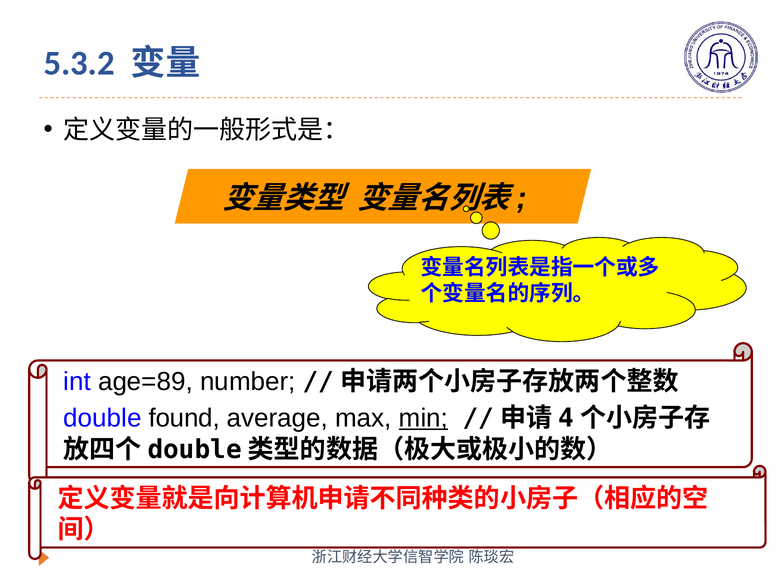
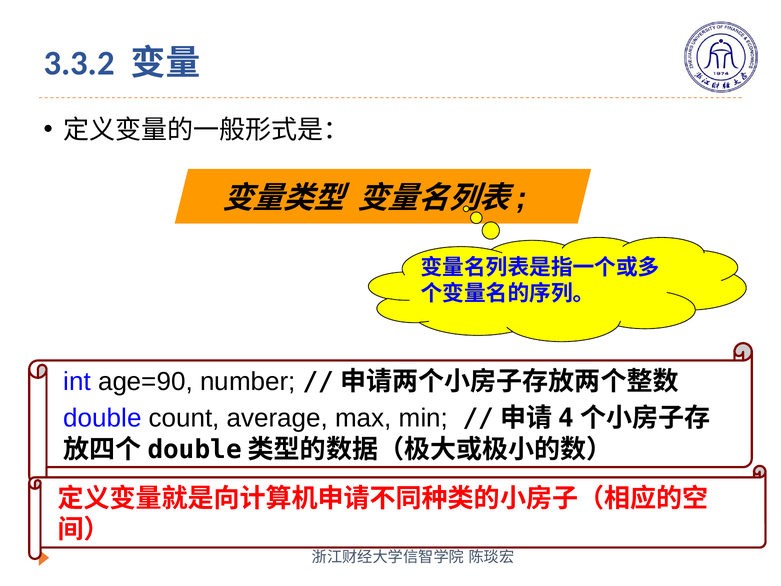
5.3.2: 5.3.2 -> 3.3.2
age=89: age=89 -> age=90
found: found -> count
min underline: present -> none
